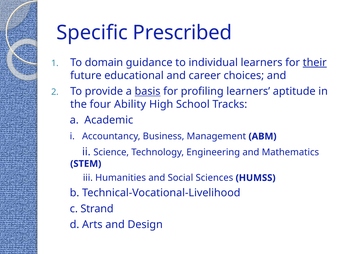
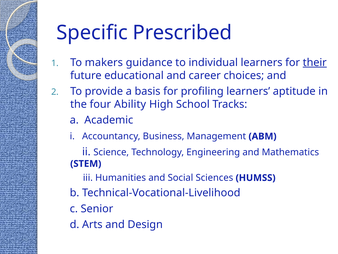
domain: domain -> makers
basis underline: present -> none
Strand: Strand -> Senior
